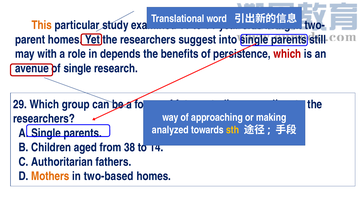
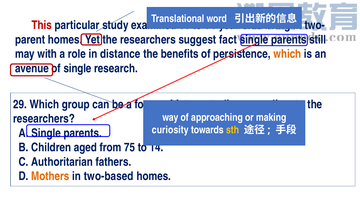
This colour: orange -> red
into: into -> fact
depends: depends -> distance
which at (287, 54) colour: red -> orange
analyzed: analyzed -> curiosity
38: 38 -> 75
